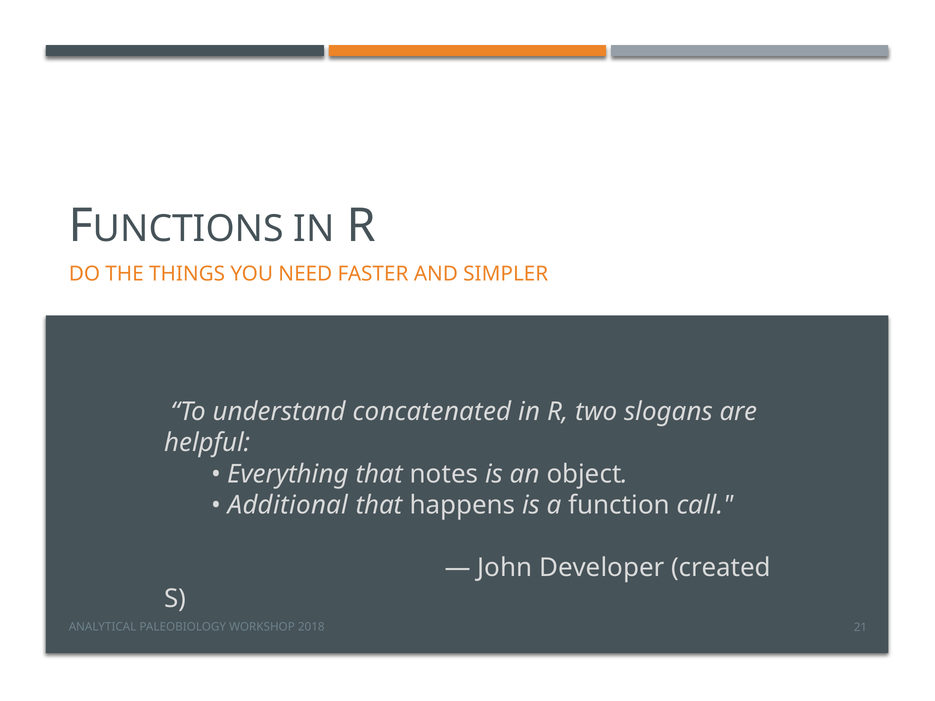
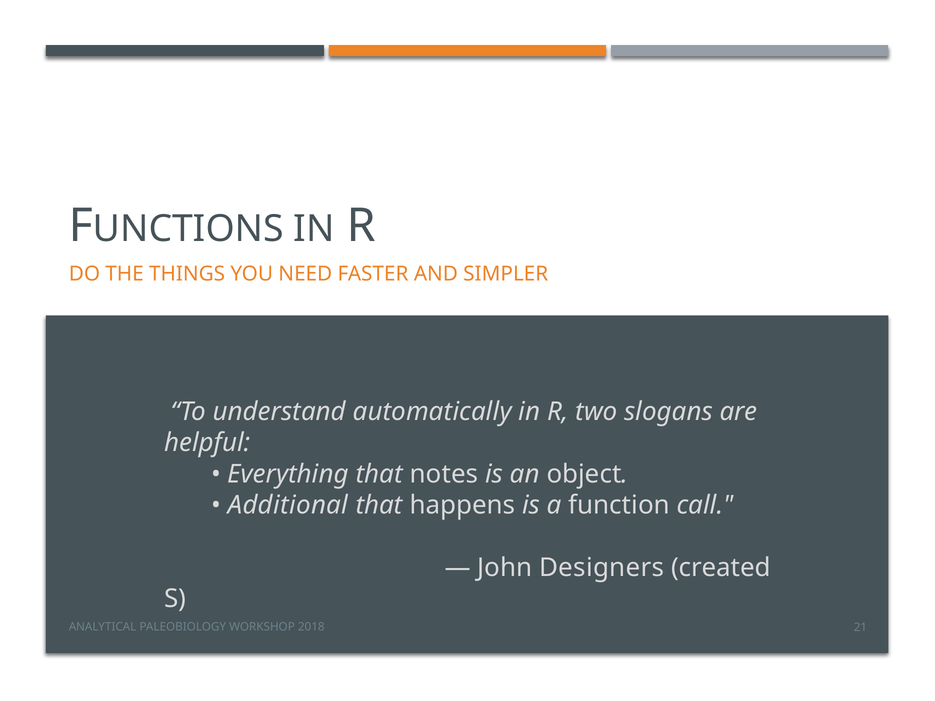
concatenated: concatenated -> automatically
Developer: Developer -> Designers
